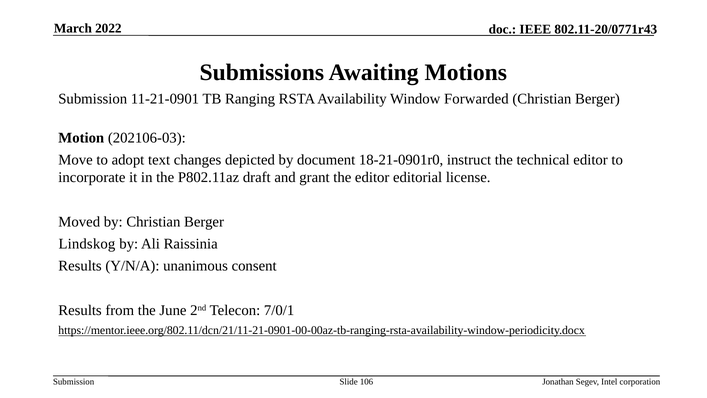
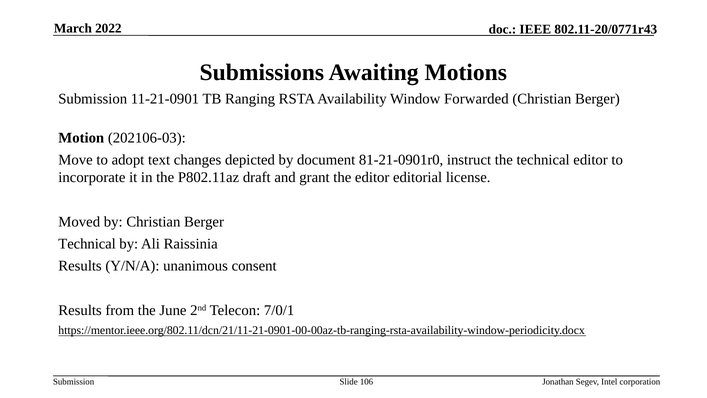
18-21-0901r0: 18-21-0901r0 -> 81-21-0901r0
Lindskog at (87, 244): Lindskog -> Technical
